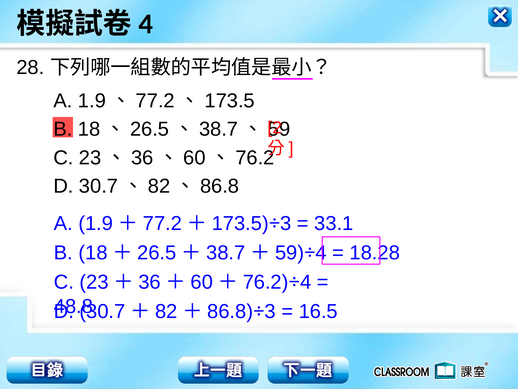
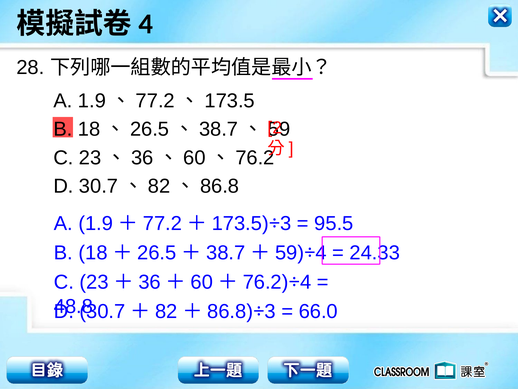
33.1: 33.1 -> 95.5
18.28: 18.28 -> 24.33
16.5: 16.5 -> 66.0
